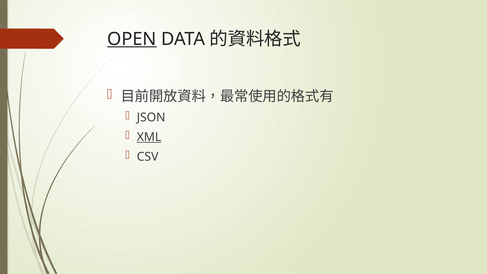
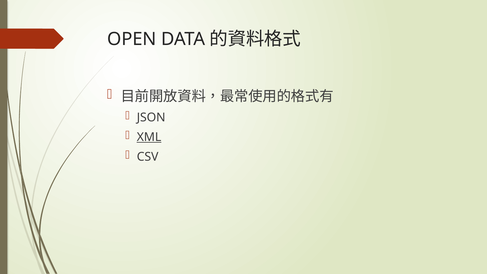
OPEN underline: present -> none
